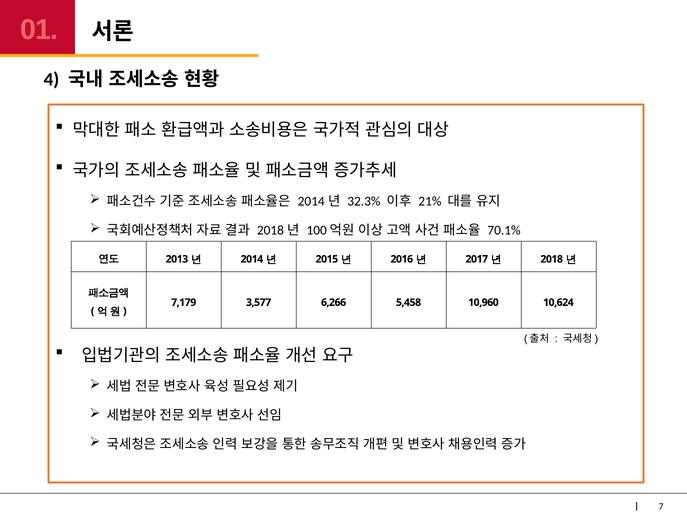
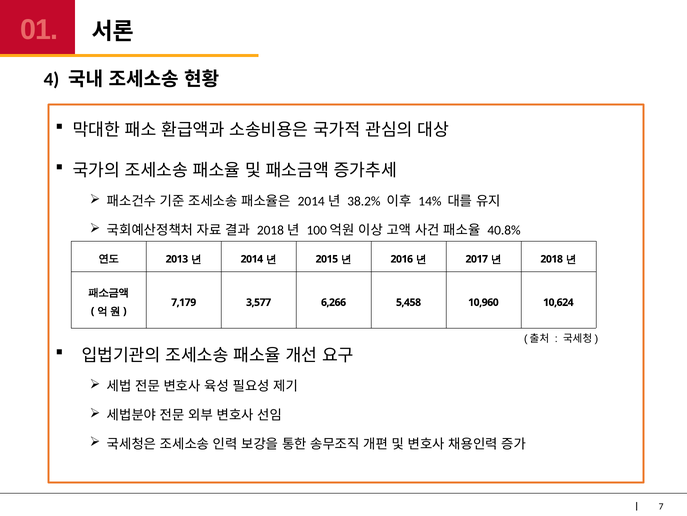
32.3%: 32.3% -> 38.2%
21%: 21% -> 14%
70.1%: 70.1% -> 40.8%
